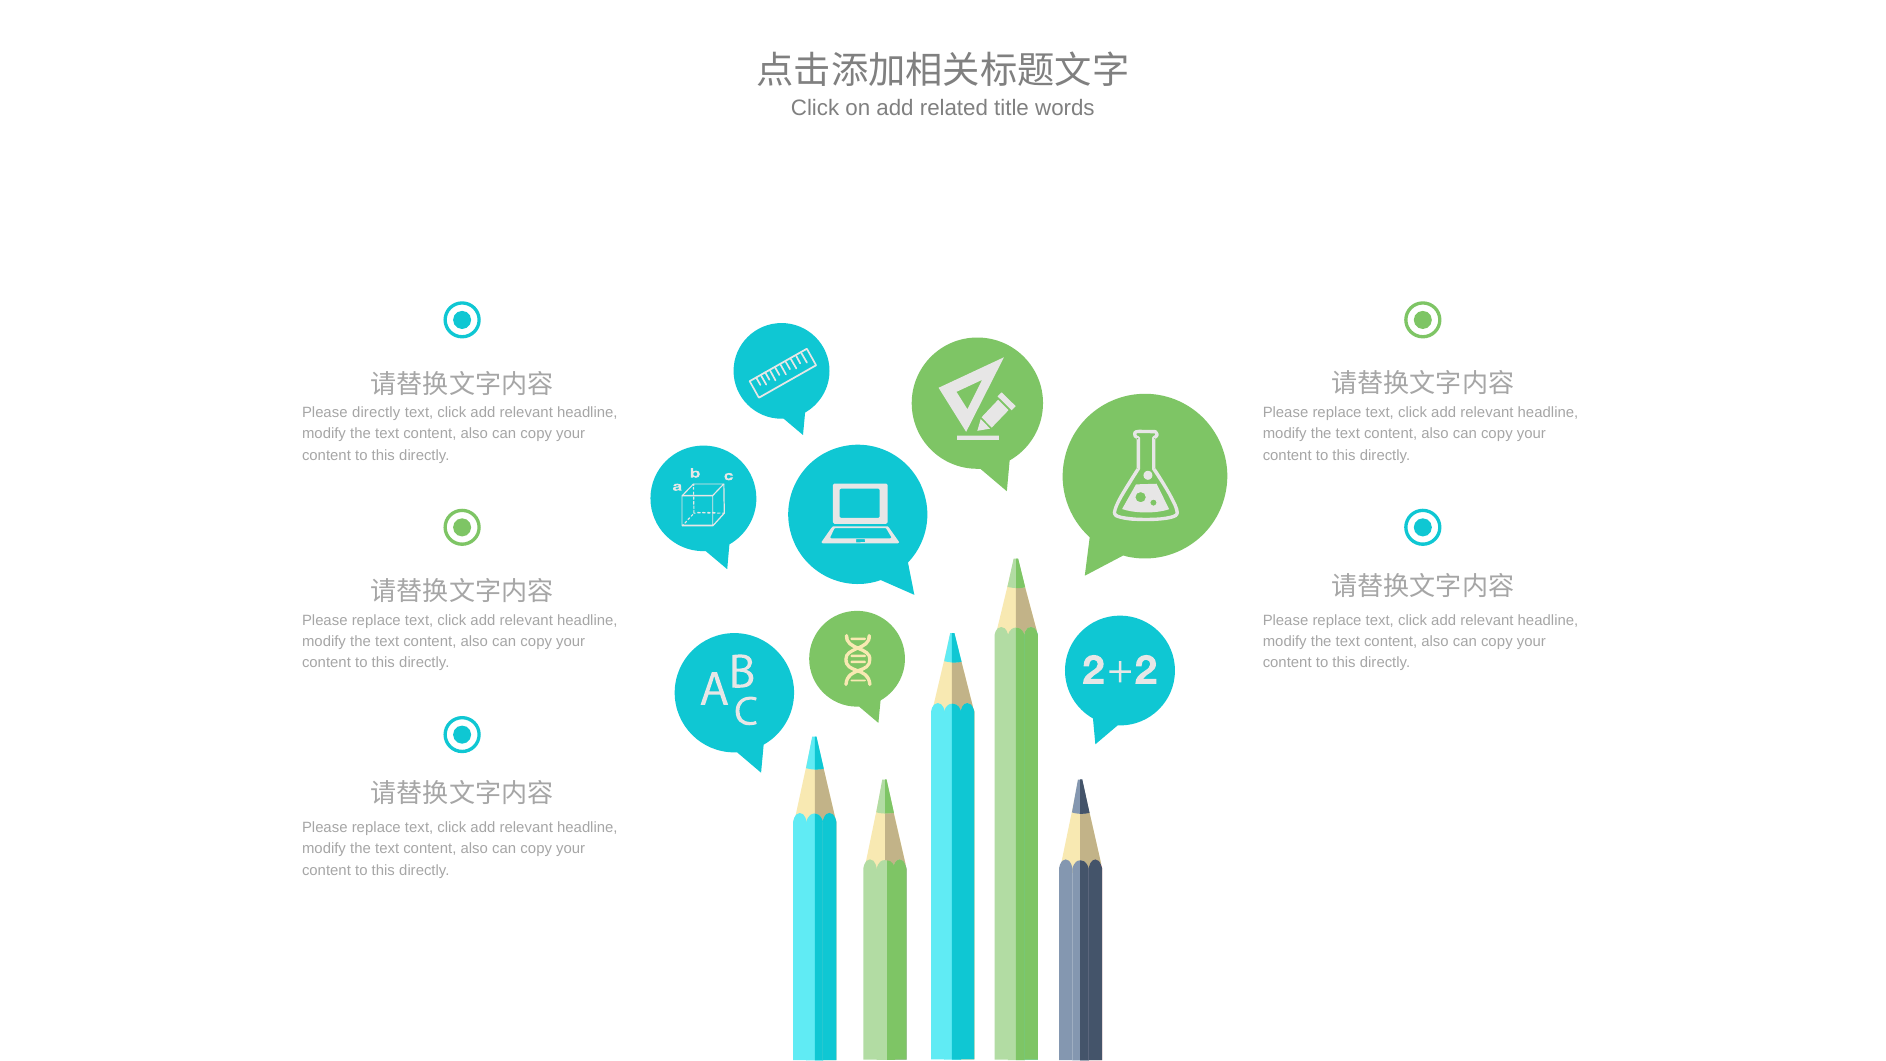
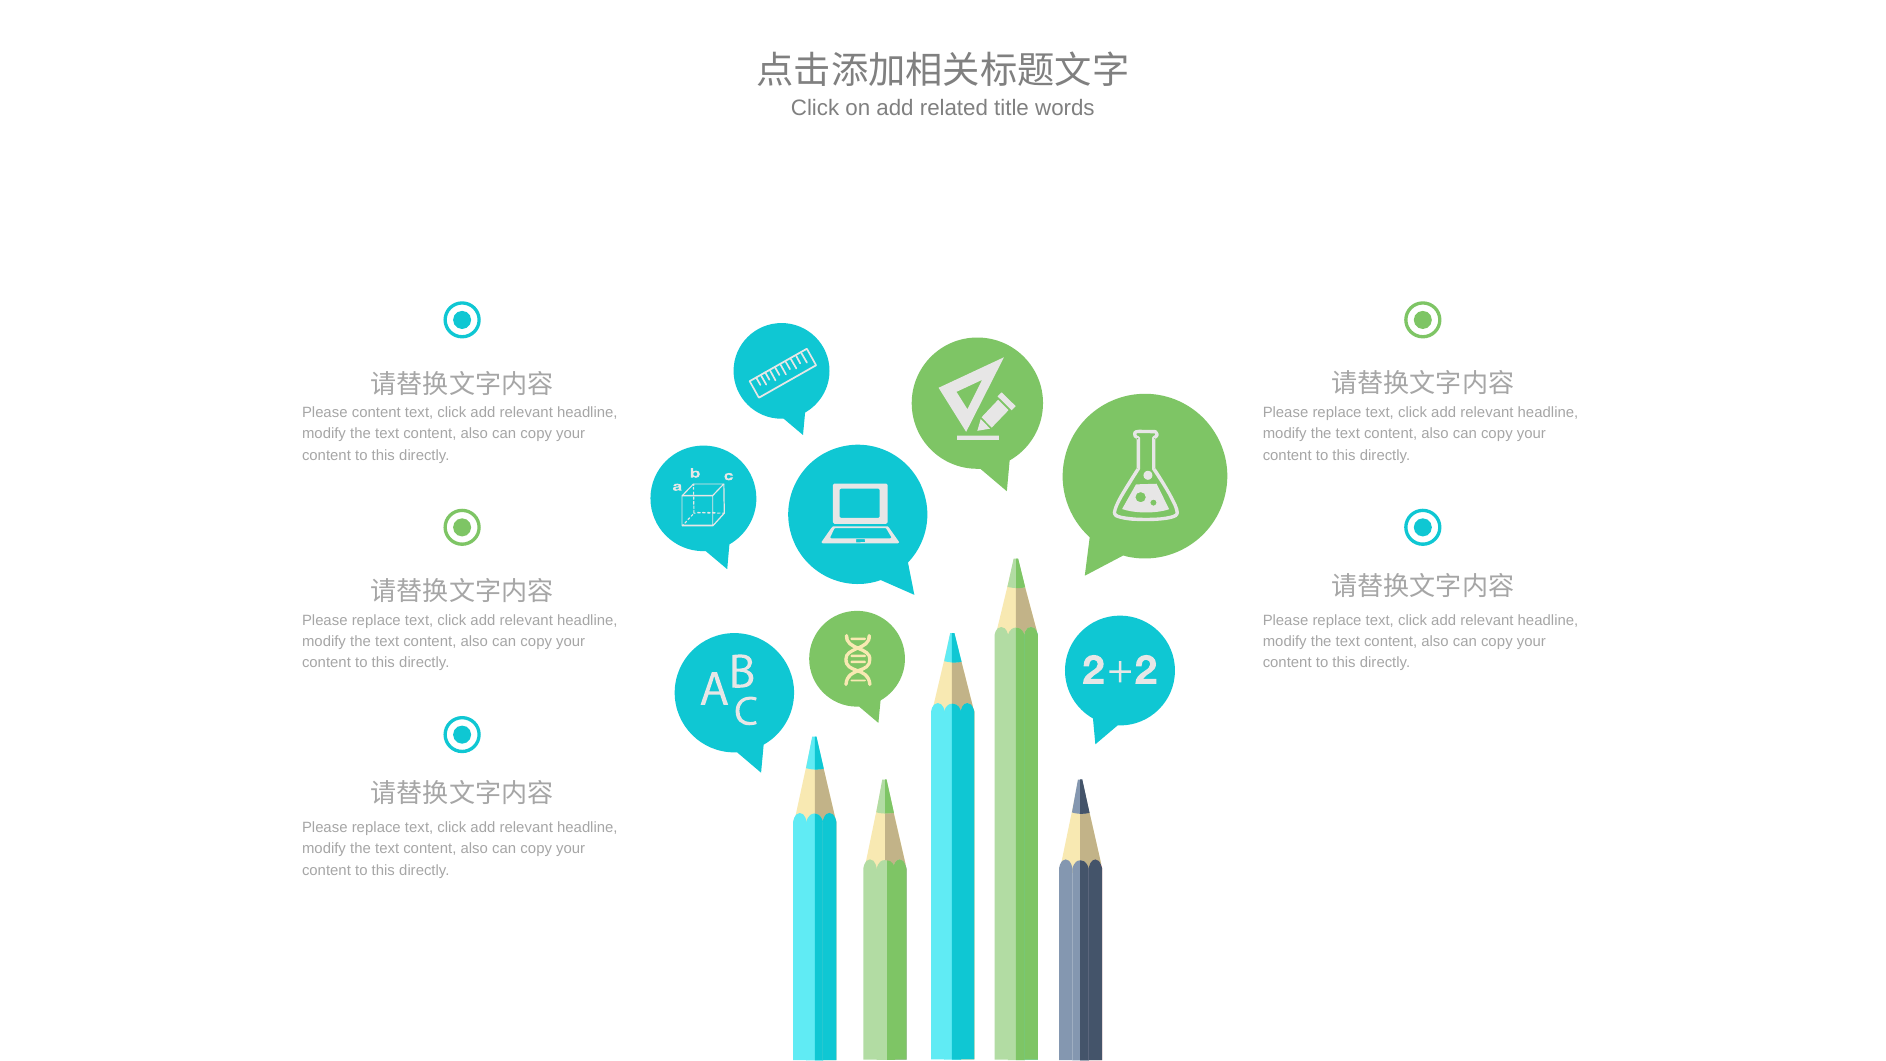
Please directly: directly -> content
